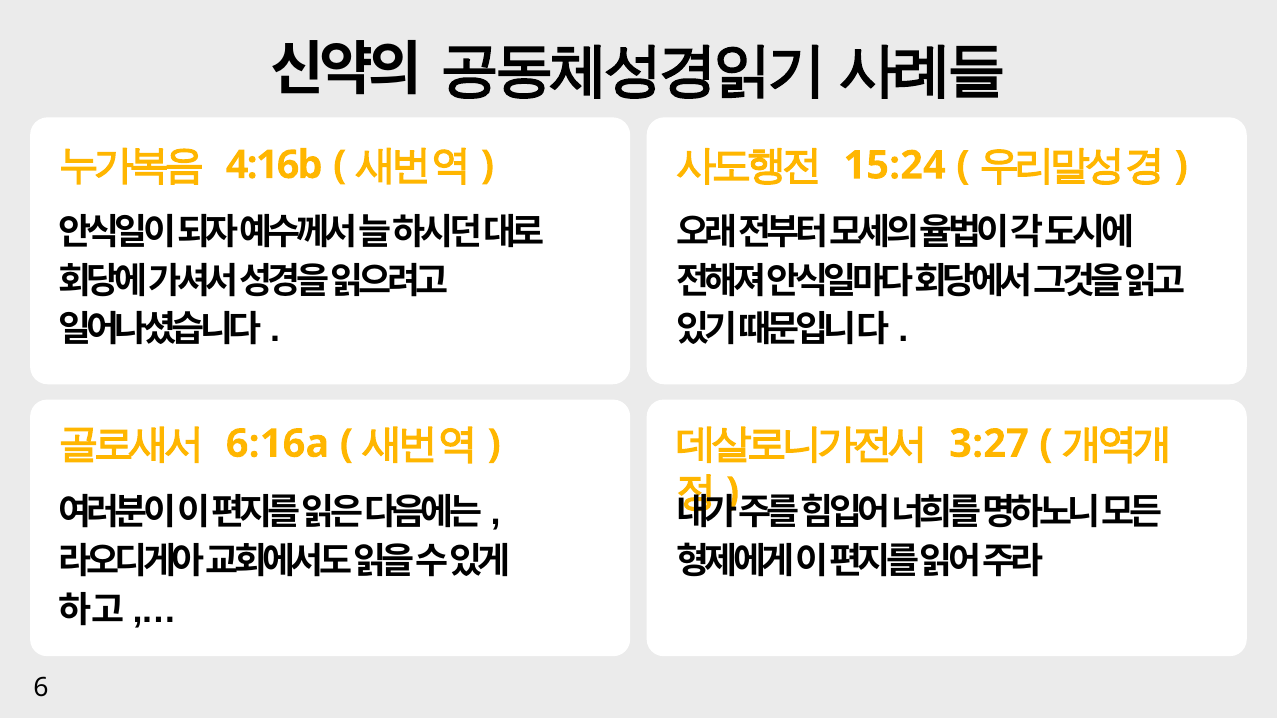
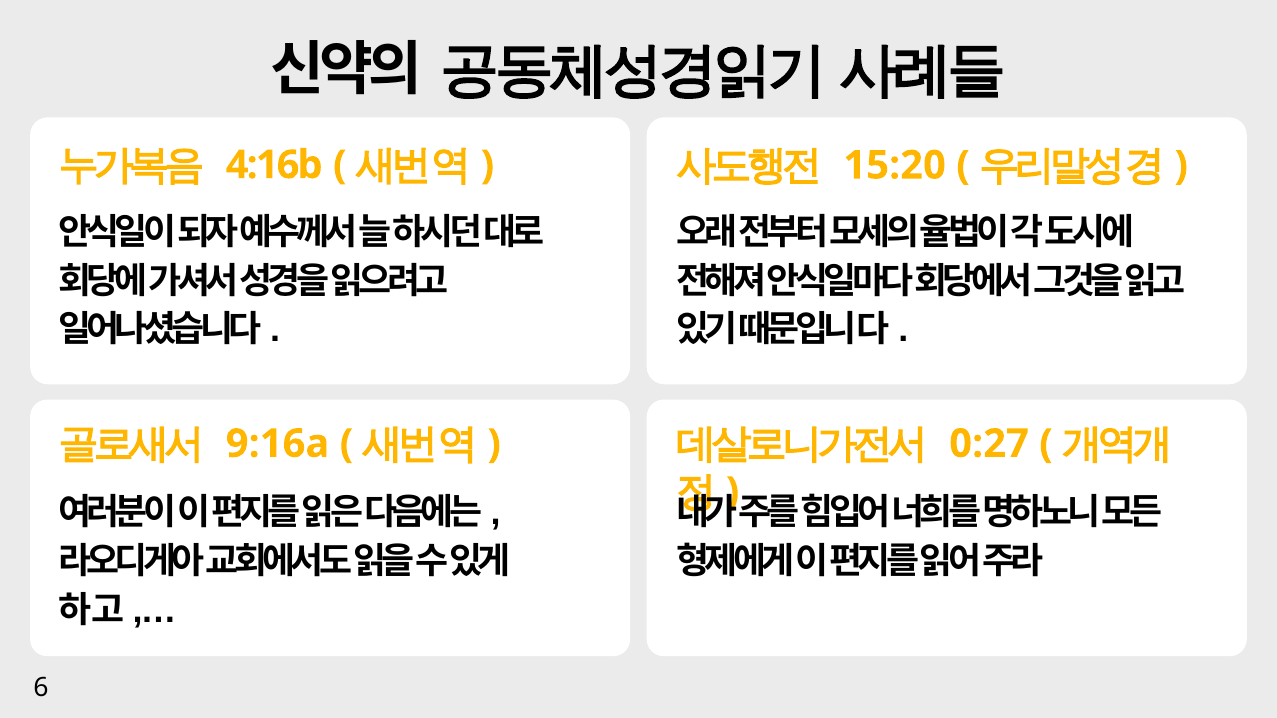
15:24: 15:24 -> 15:20
6:16a: 6:16a -> 9:16a
3:27: 3:27 -> 0:27
